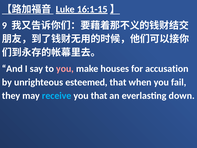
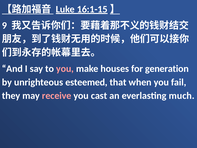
accusation: accusation -> generation
receive colour: light blue -> pink
you that: that -> cast
down: down -> much
